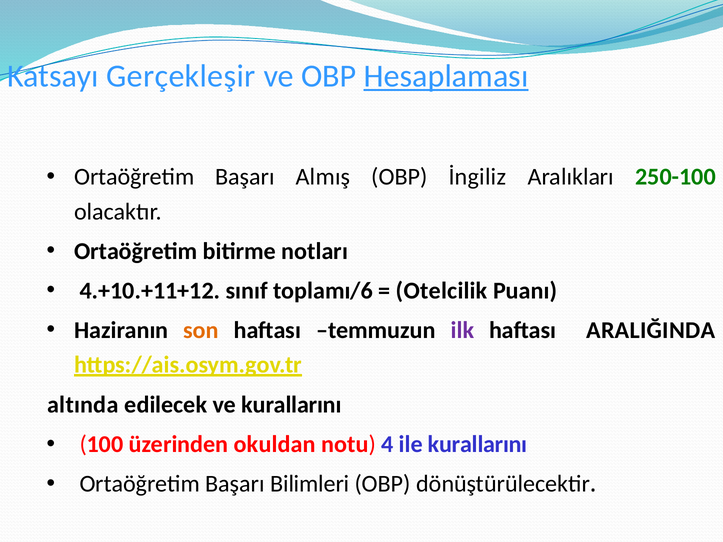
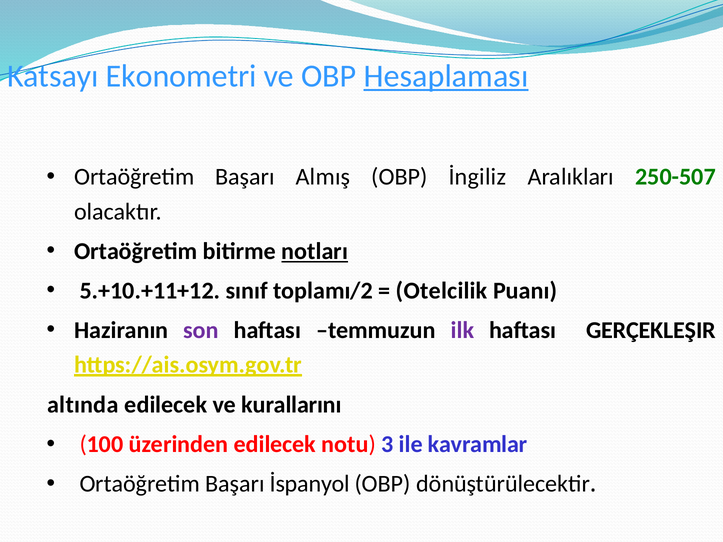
Gerçekleşir: Gerçekleşir -> Ekonometri
250-100: 250-100 -> 250-507
notları underline: none -> present
4.+10.+11+12: 4.+10.+11+12 -> 5.+10.+11+12
toplamı/6: toplamı/6 -> toplamı/2
son colour: orange -> purple
ARALIĞINDA: ARALIĞINDA -> GERÇEKLEŞIR
üzerinden okuldan: okuldan -> edilecek
4: 4 -> 3
ile kurallarını: kurallarını -> kavramlar
Bilimleri: Bilimleri -> İspanyol
